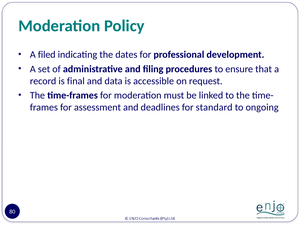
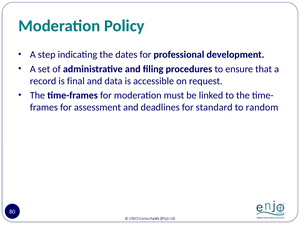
filed: filed -> step
ongoing: ongoing -> random
